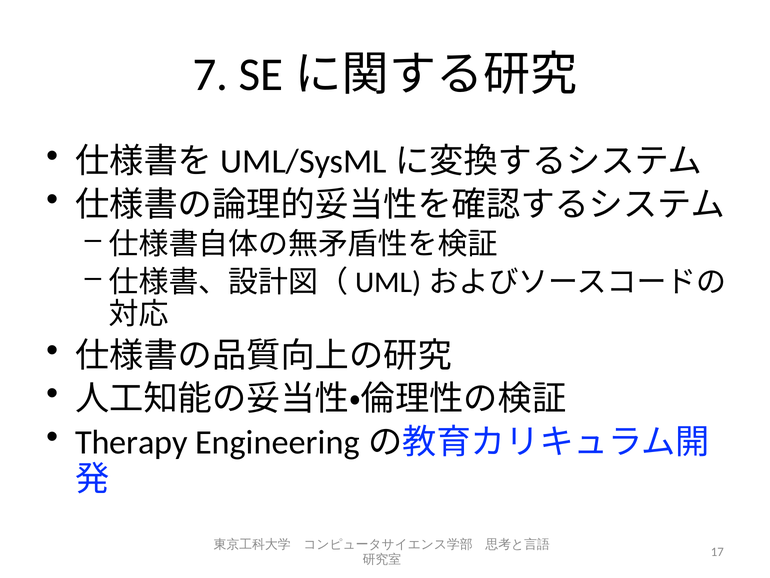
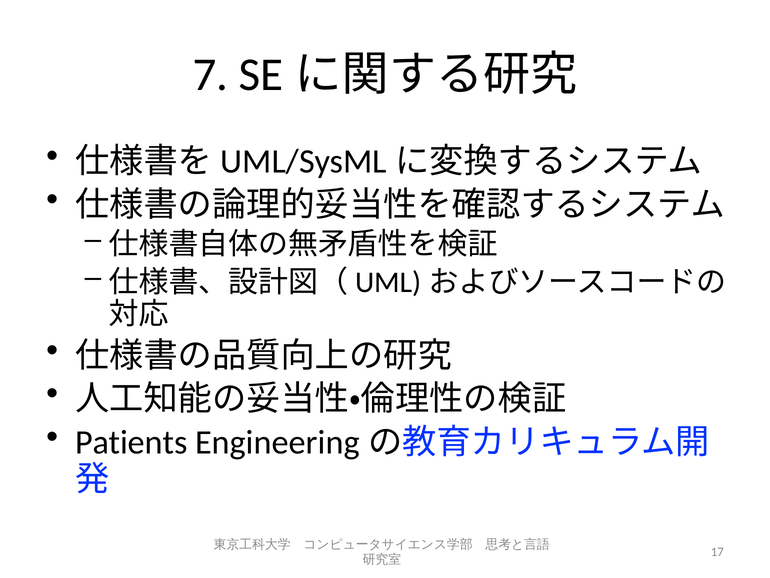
Therapy: Therapy -> Patients
